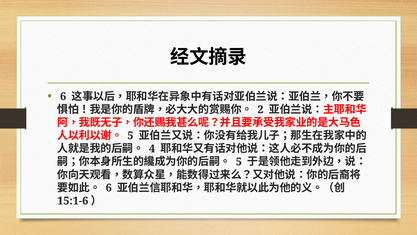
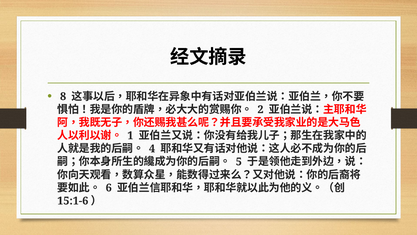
6 at (63, 96): 6 -> 8
5 at (130, 135): 5 -> 1
